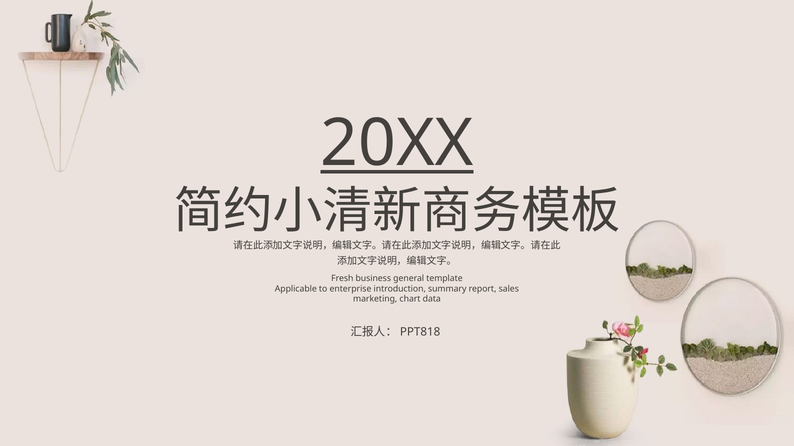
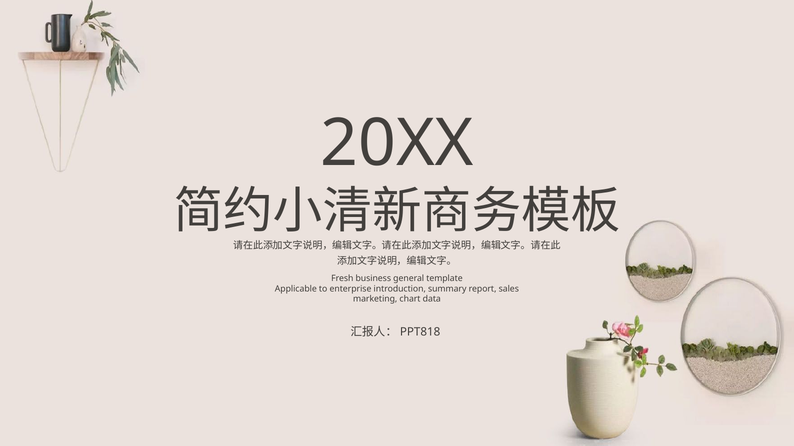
20XX underline: present -> none
